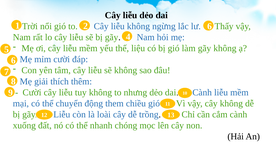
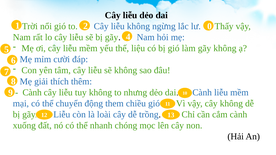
2 6: 6 -> 0
Cười at (32, 93): Cười -> Cành
